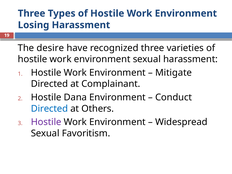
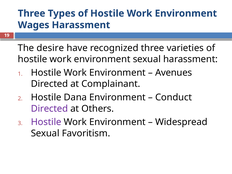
Losing: Losing -> Wages
Mitigate: Mitigate -> Avenues
Directed at (49, 109) colour: blue -> purple
